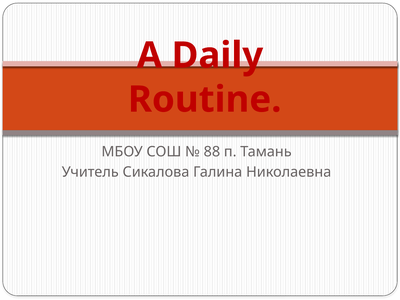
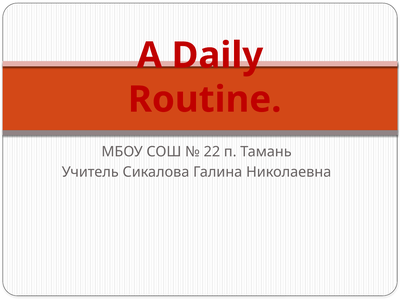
88: 88 -> 22
